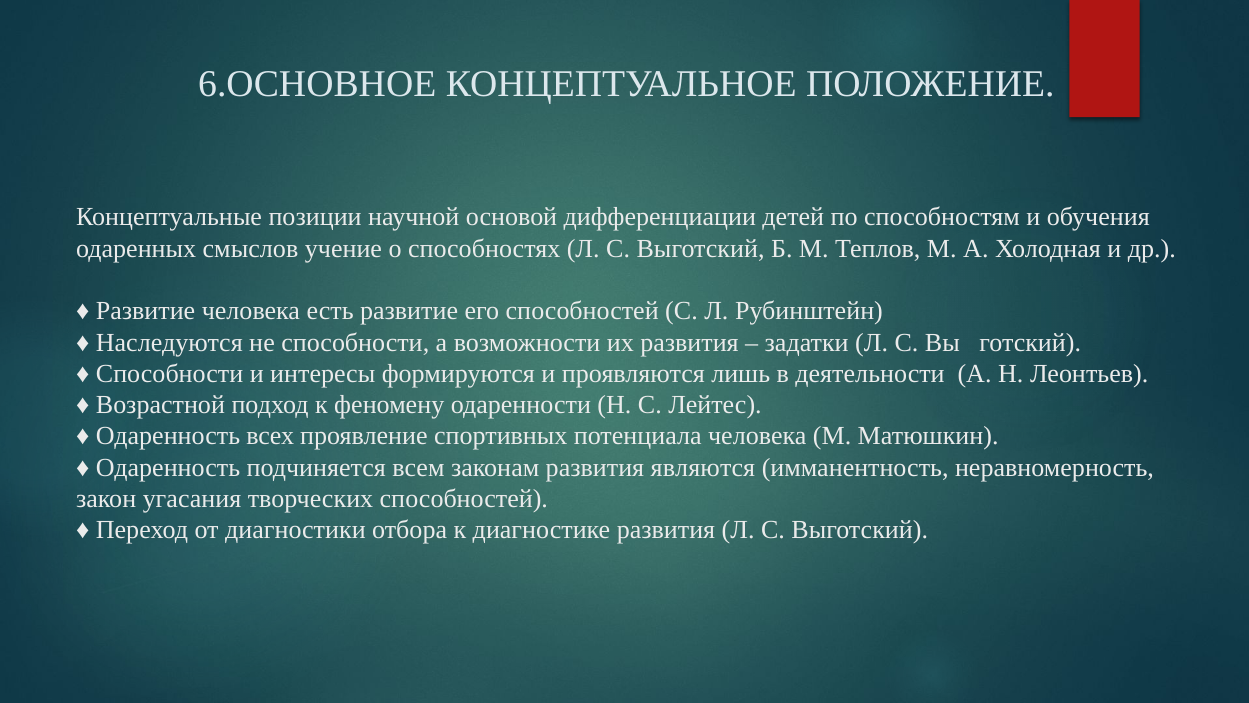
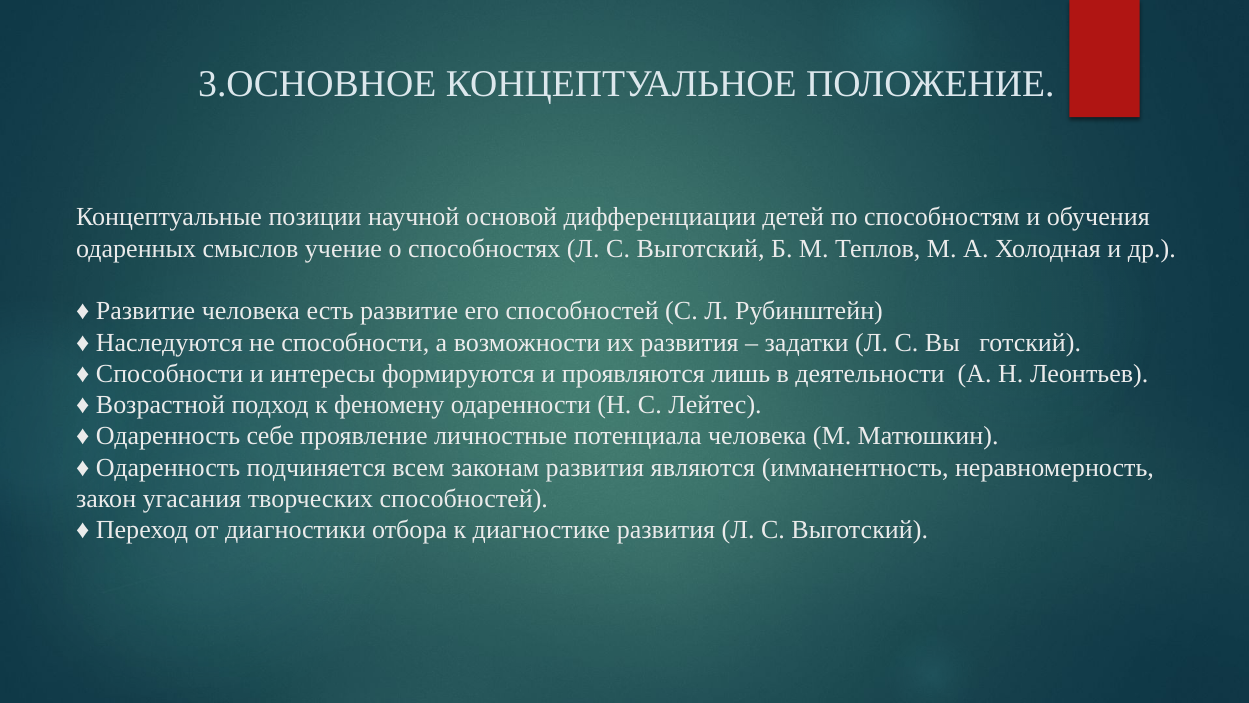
6.ОСНОВНОЕ: 6.ОСНОВНОЕ -> 3.ОСНОВНОЕ
всех: всех -> себе
спортивных: спортивных -> личностные
